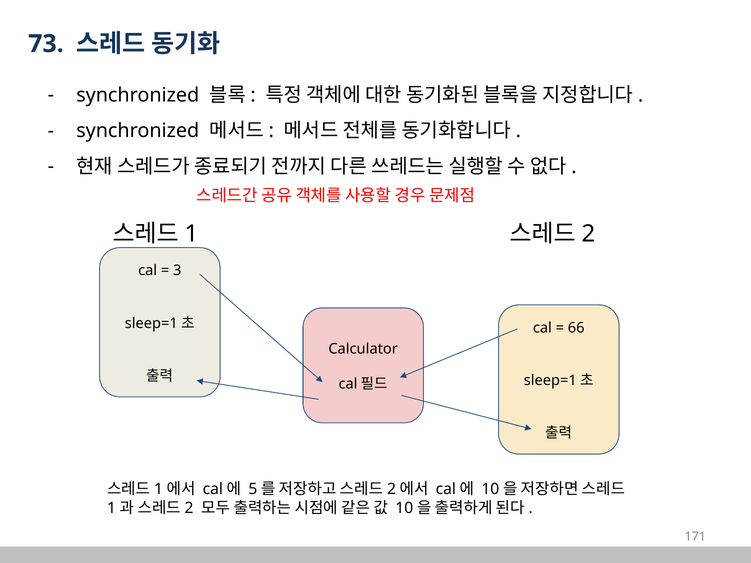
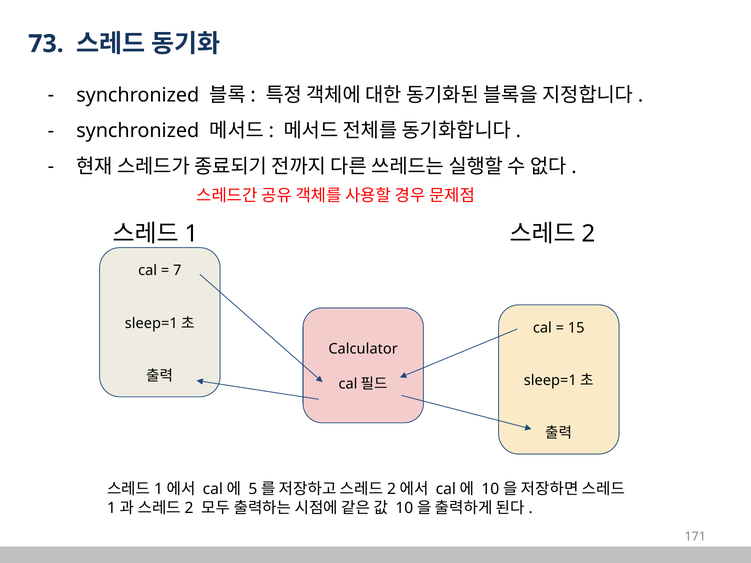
3: 3 -> 7
66: 66 -> 15
